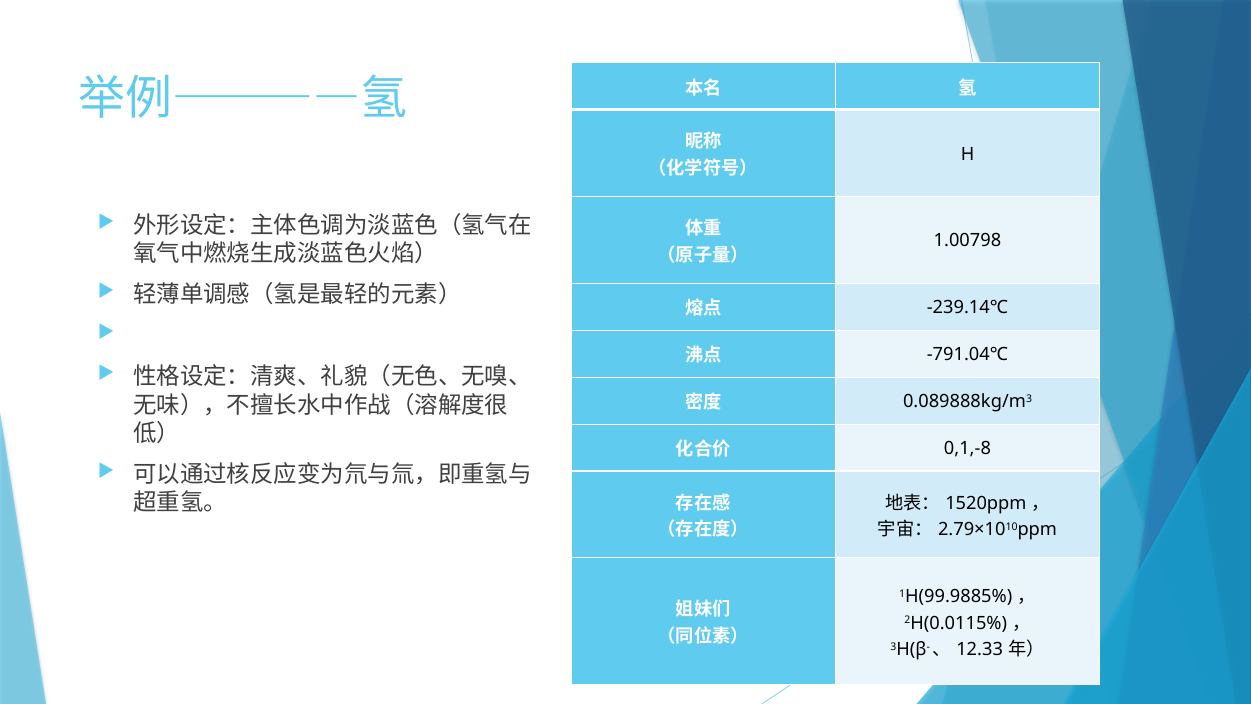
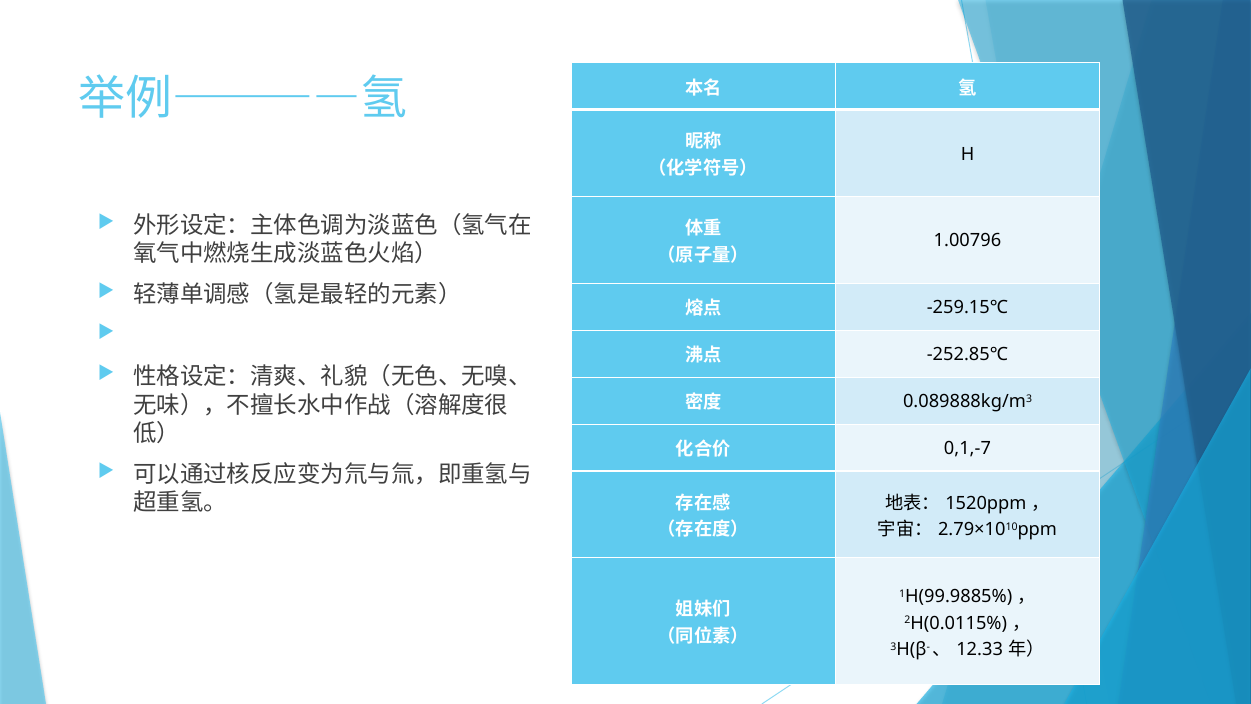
1.00798: 1.00798 -> 1.00796
-239.14℃: -239.14℃ -> -259.15℃
-791.04℃: -791.04℃ -> -252.85℃
0,1,-8: 0,1,-8 -> 0,1,-7
